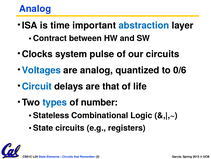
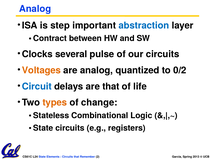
time: time -> step
system: system -> several
Voltages colour: blue -> orange
0/6: 0/6 -> 0/2
types colour: blue -> orange
number: number -> change
